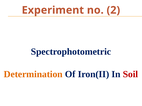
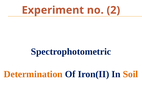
Soil colour: red -> orange
